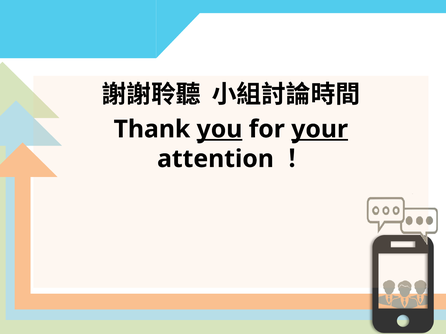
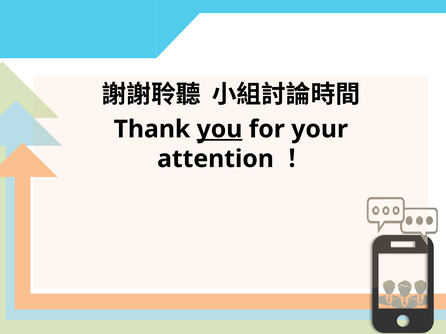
your underline: present -> none
